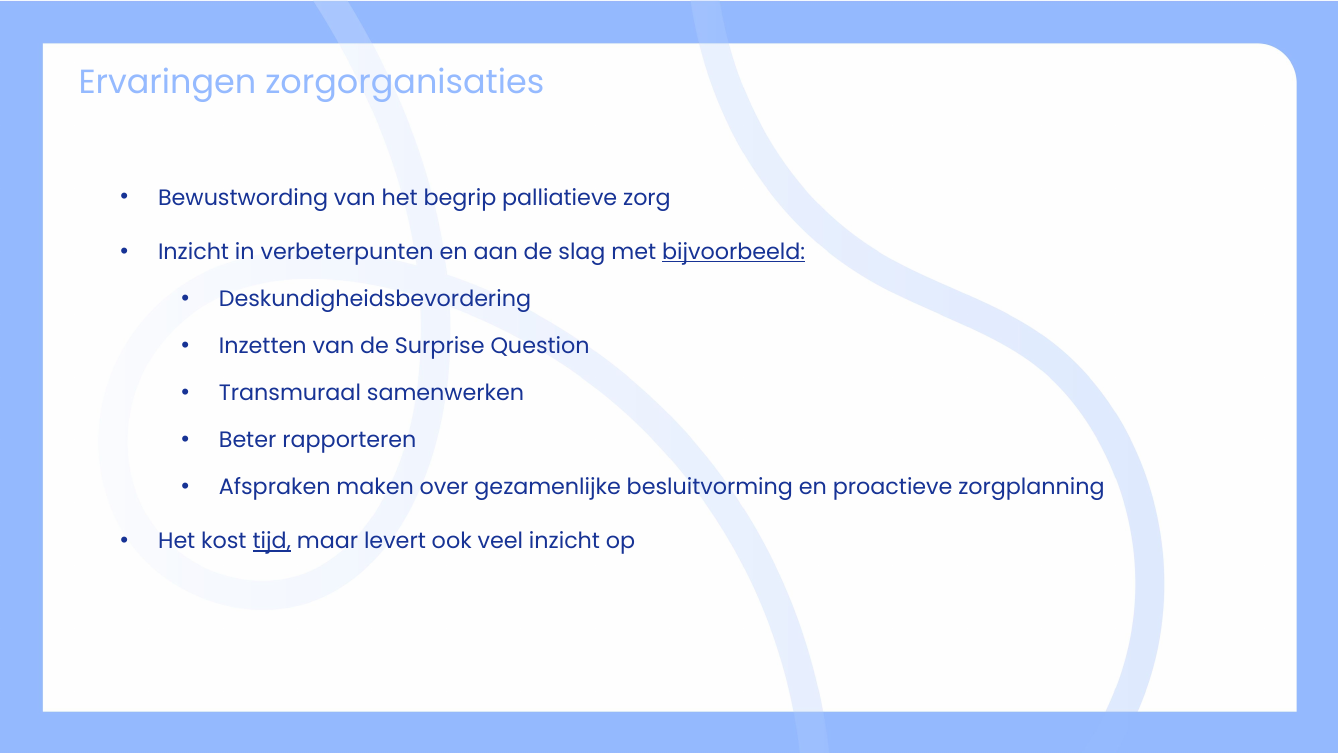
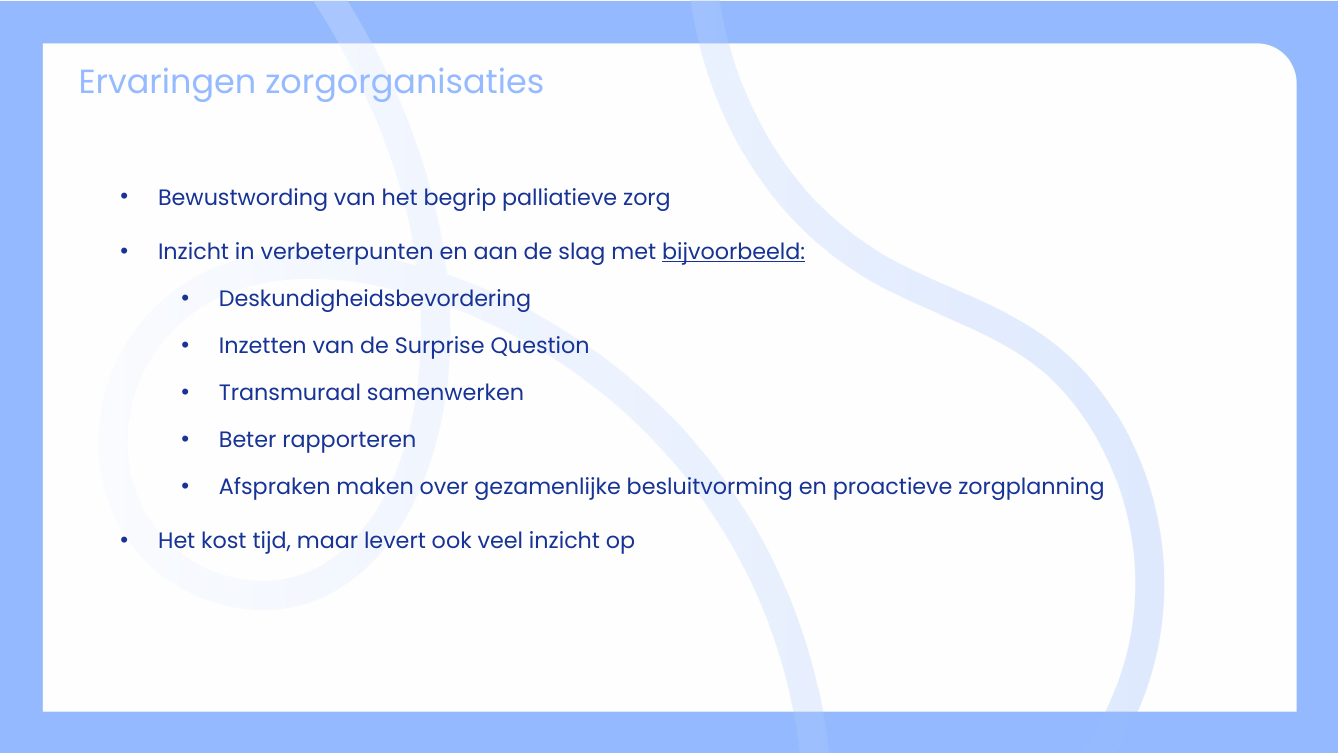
tijd underline: present -> none
